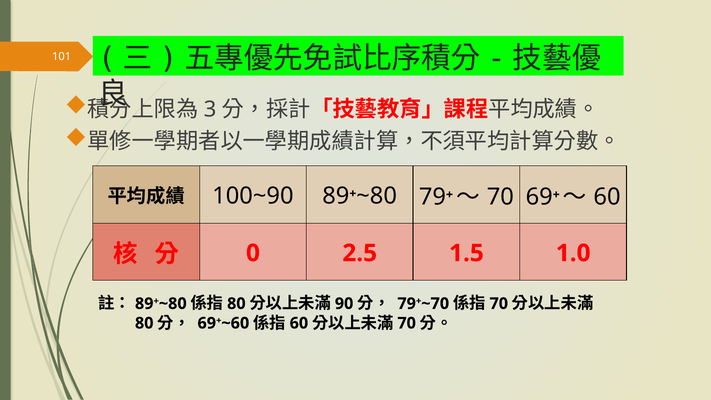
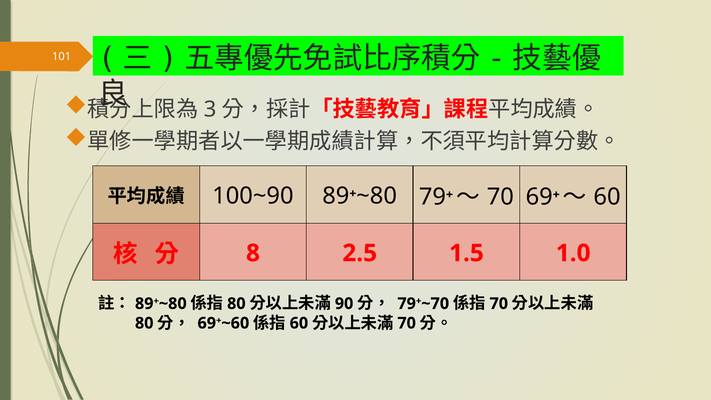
0: 0 -> 8
